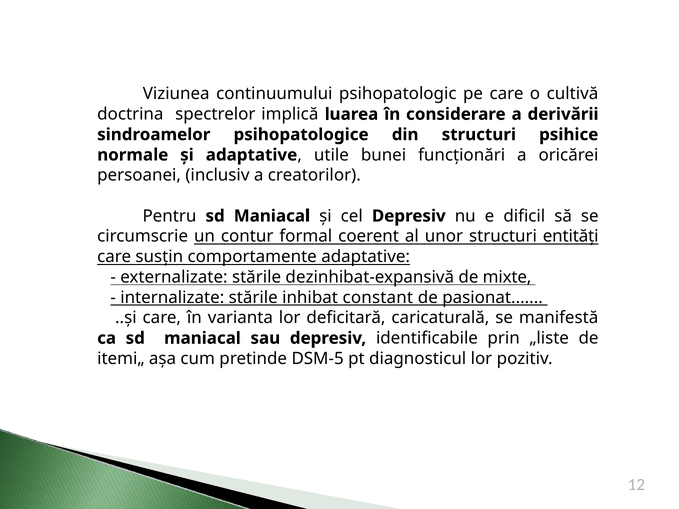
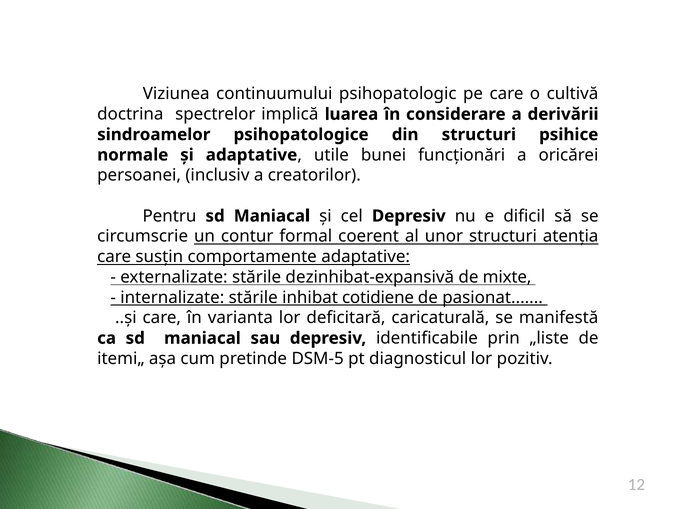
entități: entități -> atenția
constant: constant -> cotidiene
